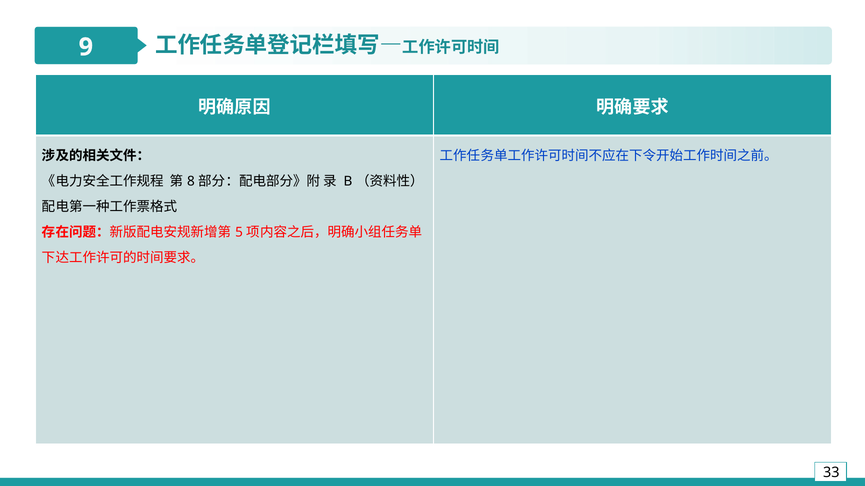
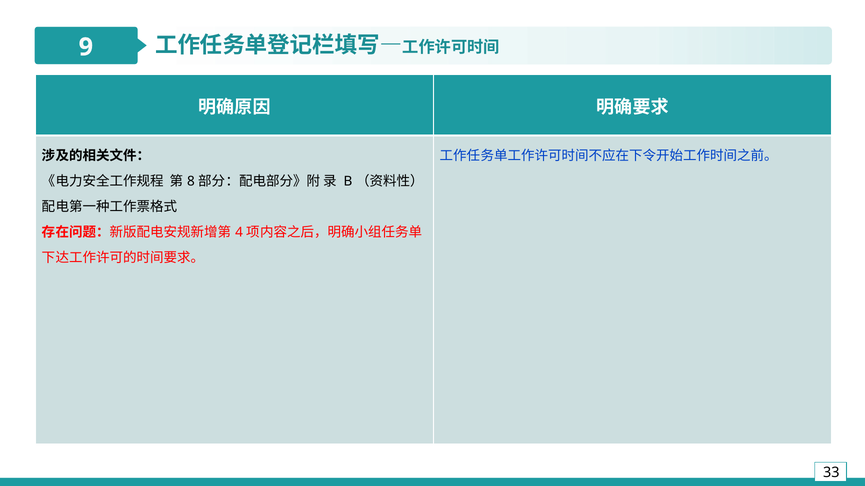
5: 5 -> 4
